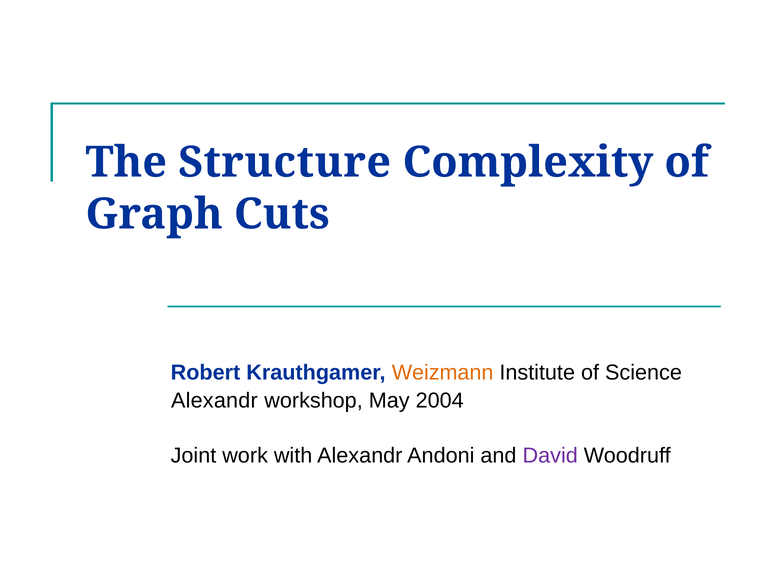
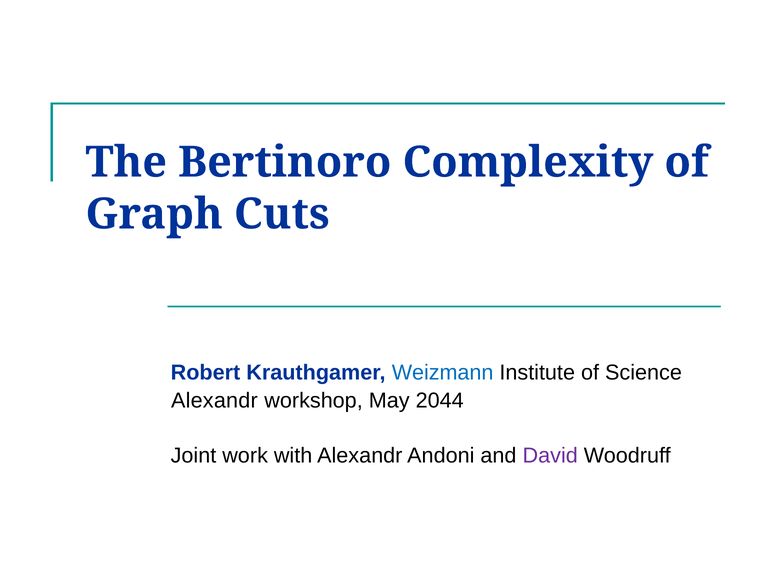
Structure: Structure -> Bertinoro
Weizmann colour: orange -> blue
2004: 2004 -> 2044
